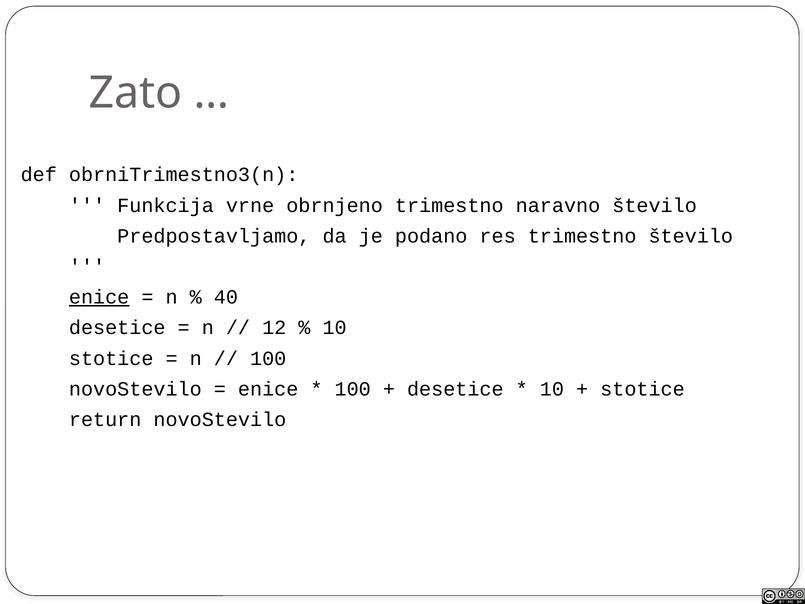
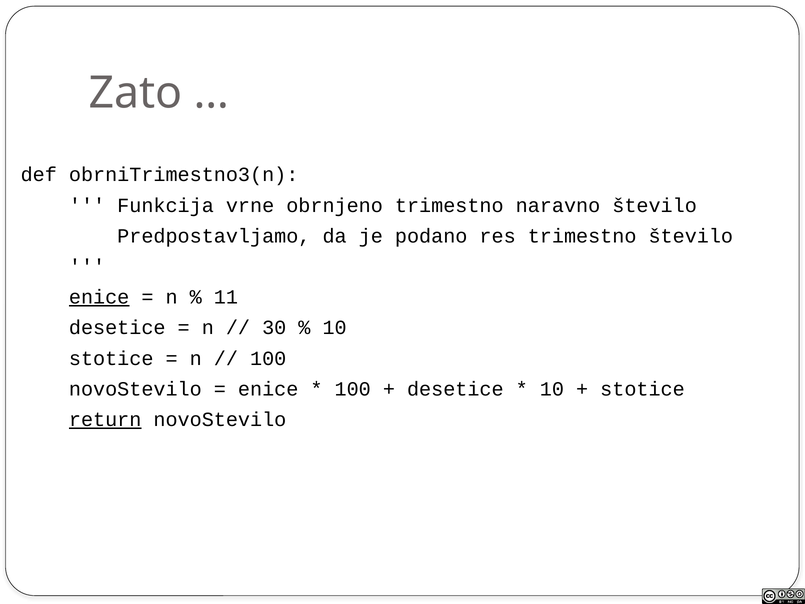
40: 40 -> 11
12: 12 -> 30
return underline: none -> present
